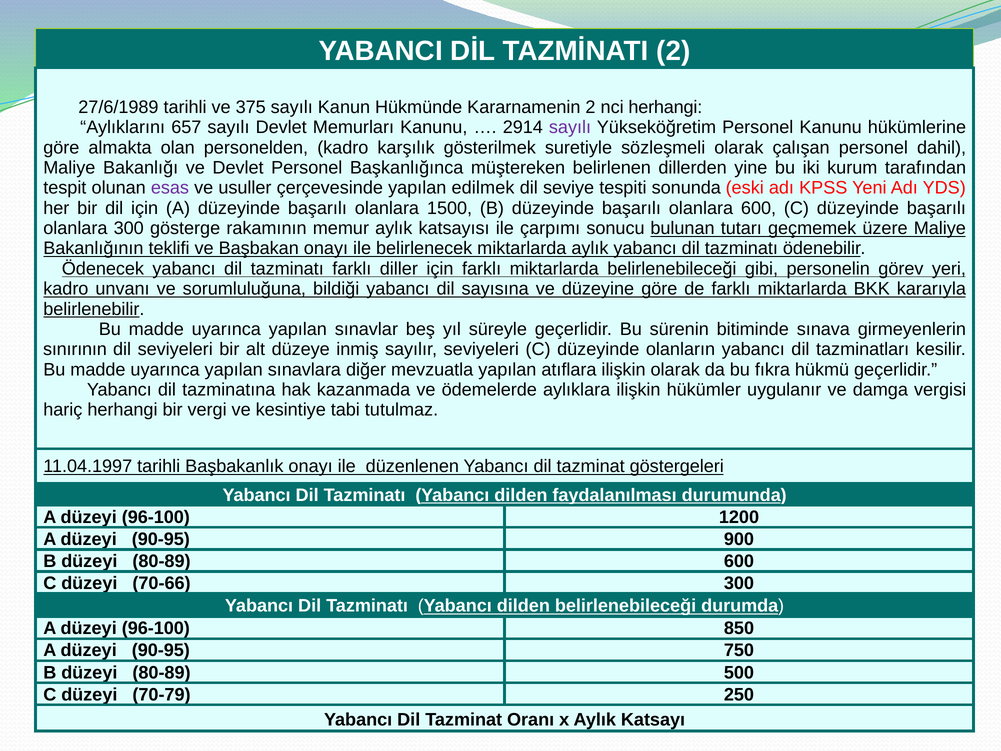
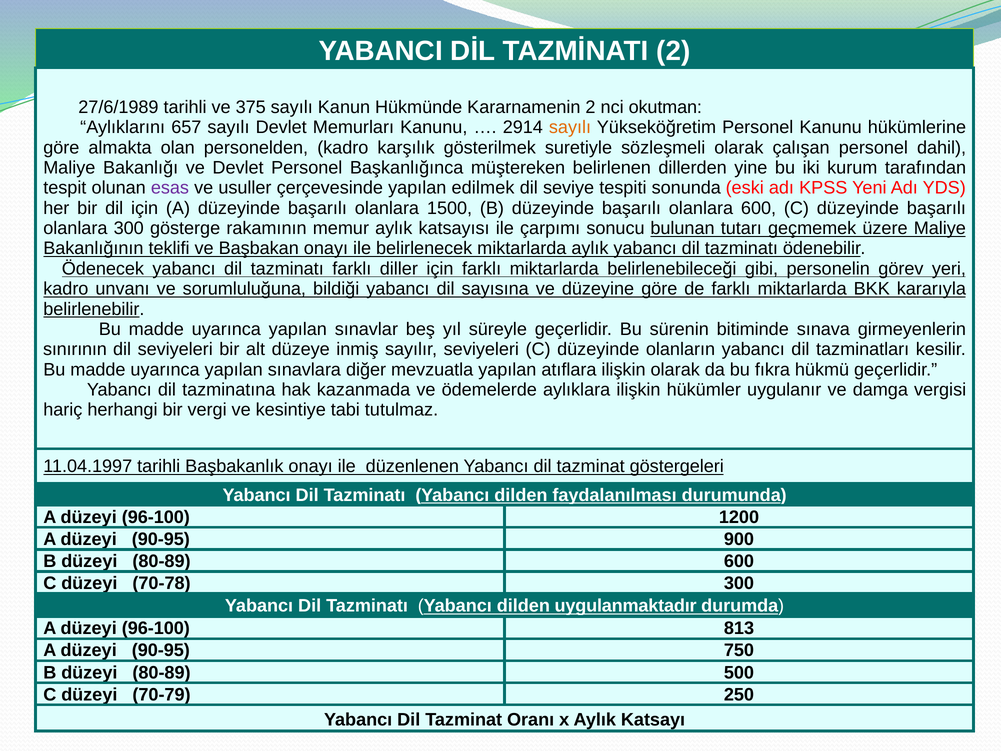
nci herhangi: herhangi -> okutman
sayılı at (570, 127) colour: purple -> orange
70-66: 70-66 -> 70-78
dilden belirlenebileceği: belirlenebileceği -> uygulanmaktadır
850: 850 -> 813
